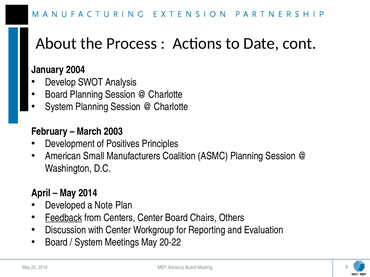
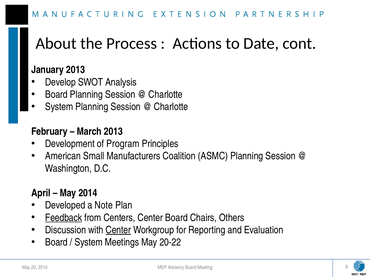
January 2004: 2004 -> 2013
March 2003: 2003 -> 2013
Positives: Positives -> Program
Center at (118, 230) underline: none -> present
